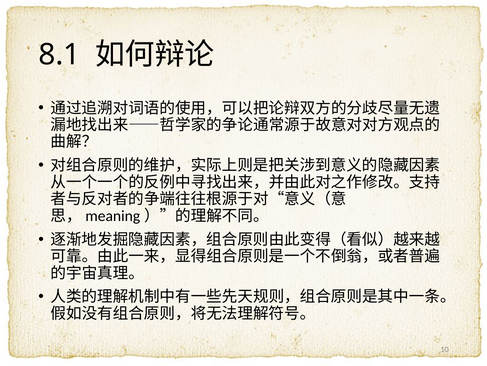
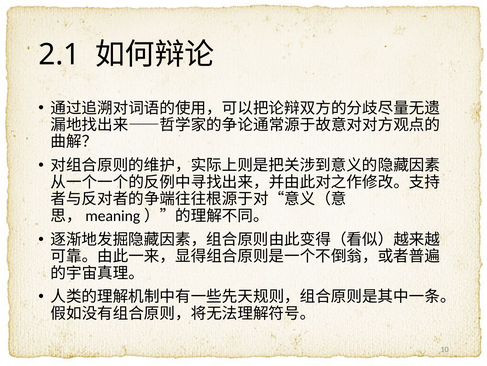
8.1: 8.1 -> 2.1
